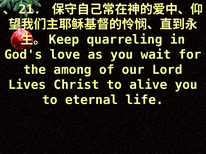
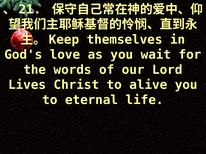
quarreling: quarreling -> themselves
among: among -> words
